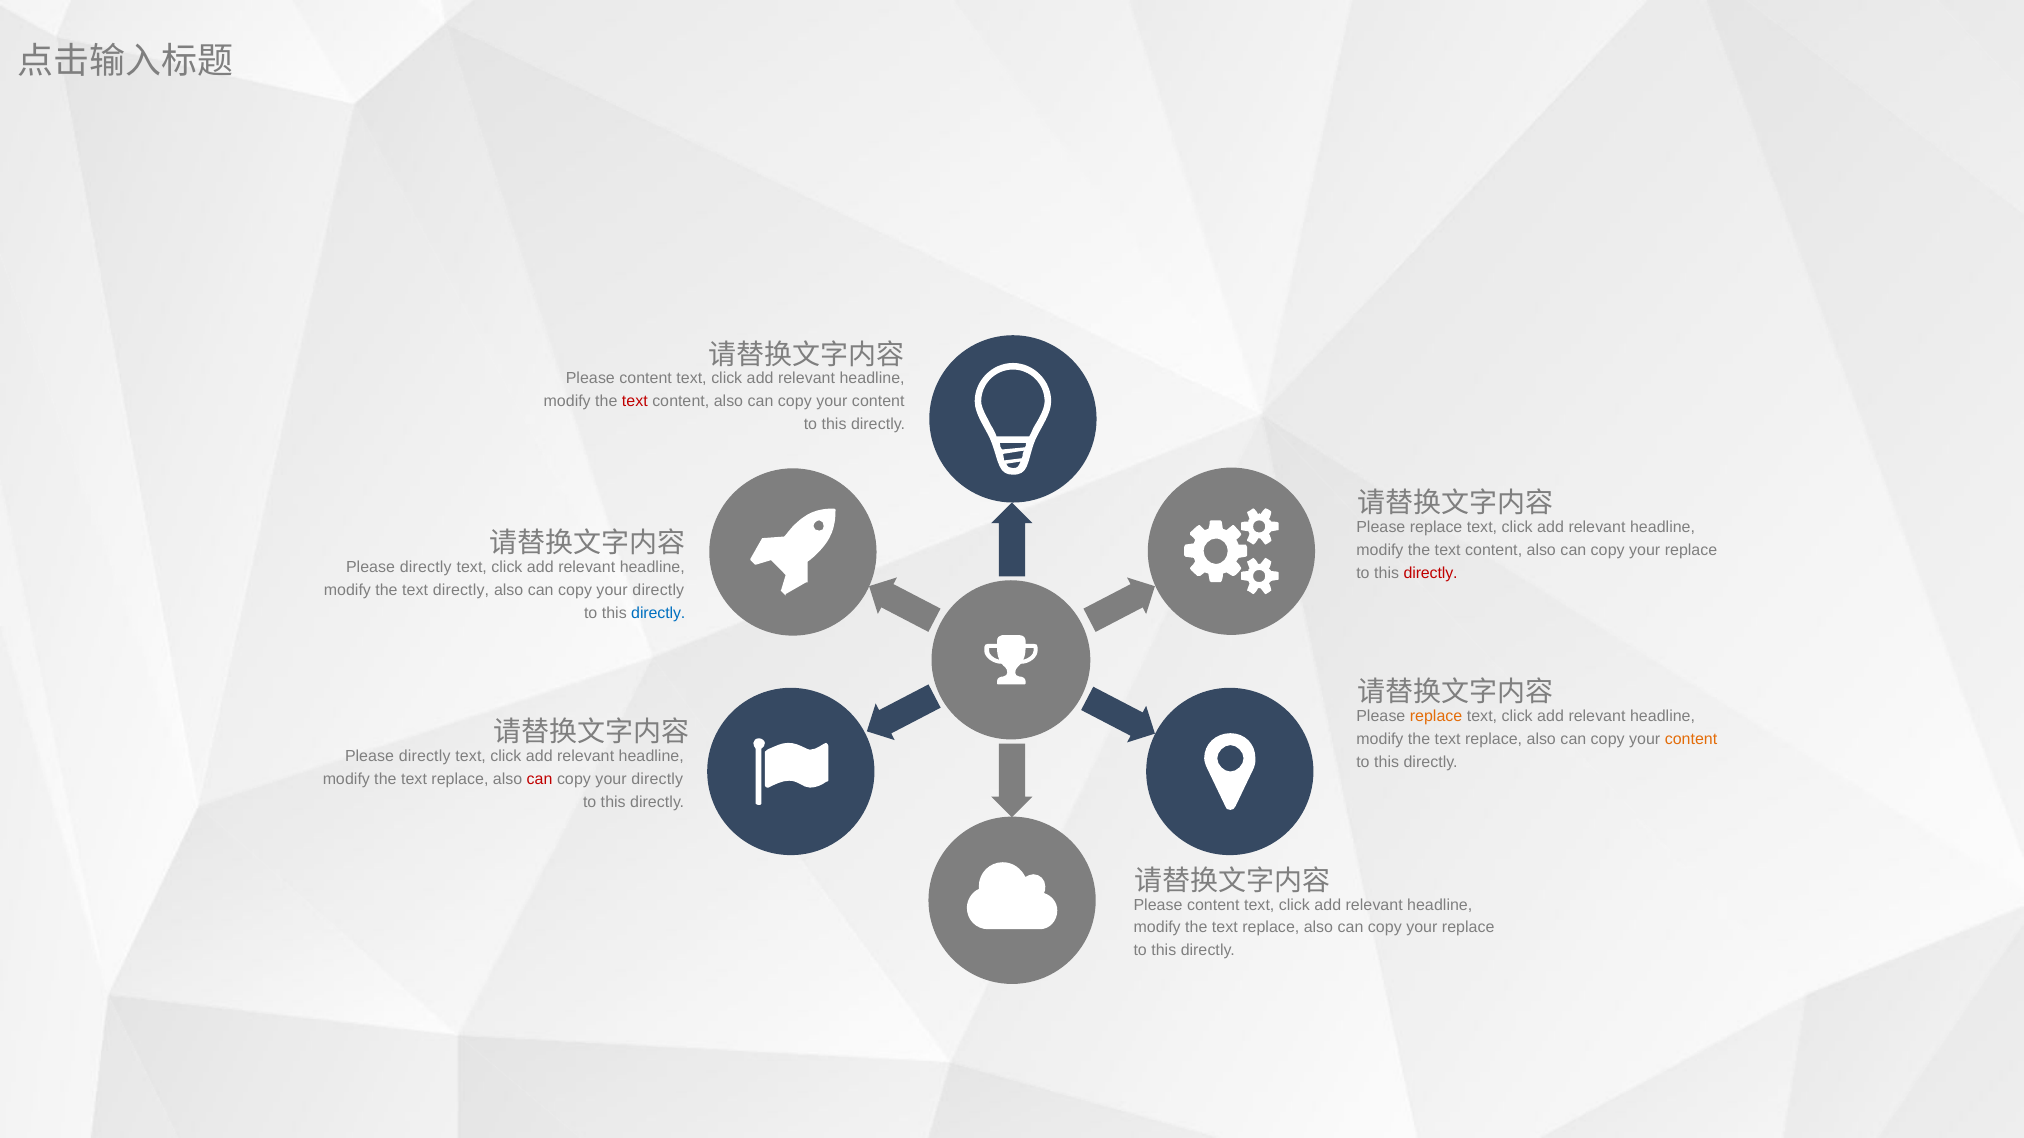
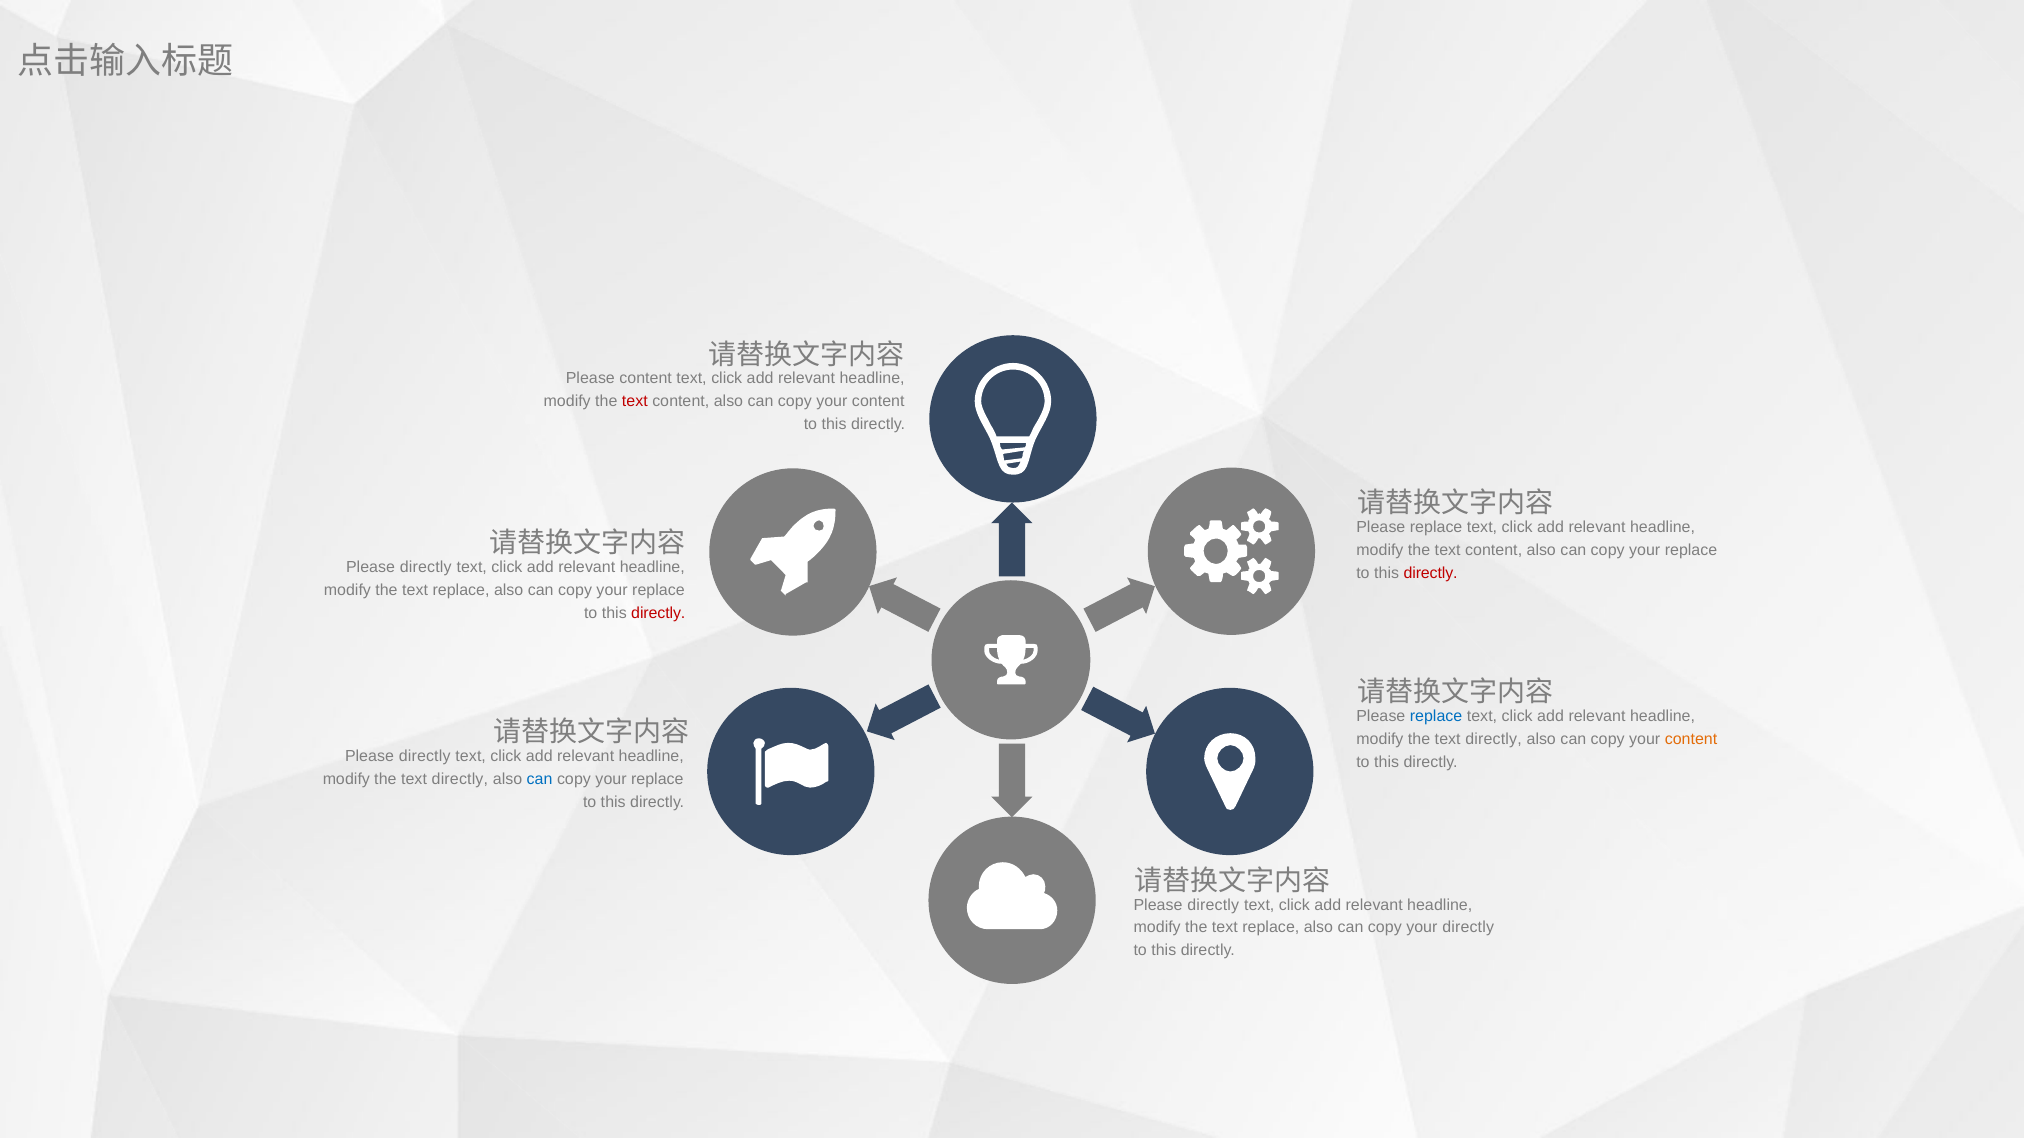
directly at (461, 591): directly -> replace
directly at (658, 591): directly -> replace
directly at (658, 614) colour: blue -> red
replace at (1436, 716) colour: orange -> blue
replace at (1494, 739): replace -> directly
replace at (460, 779): replace -> directly
can at (540, 779) colour: red -> blue
directly at (657, 779): directly -> replace
content at (1213, 905): content -> directly
replace at (1468, 928): replace -> directly
